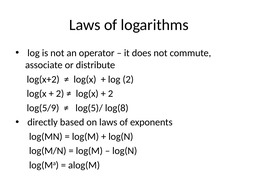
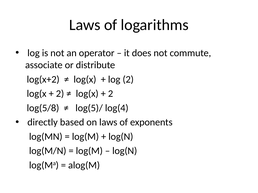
log(5/9: log(5/9 -> log(5/8
log(8: log(8 -> log(4
